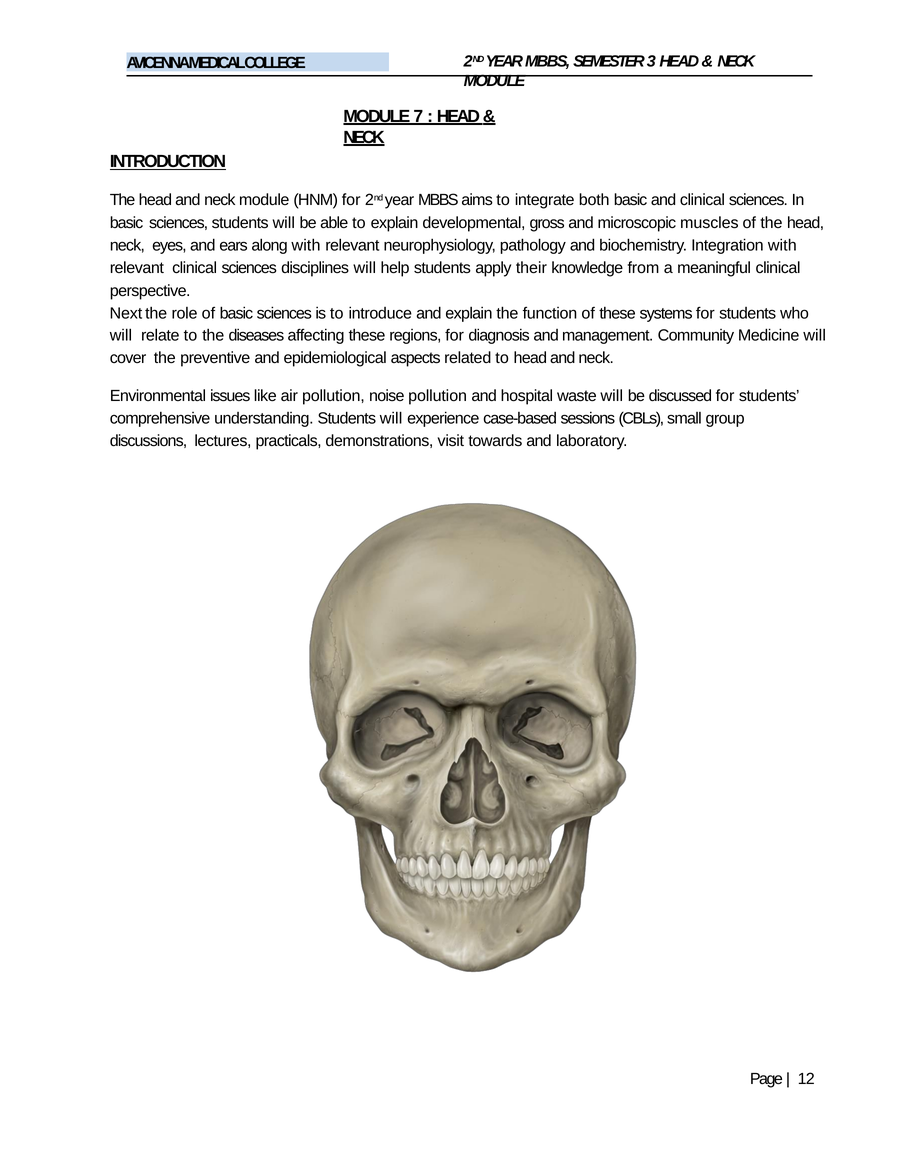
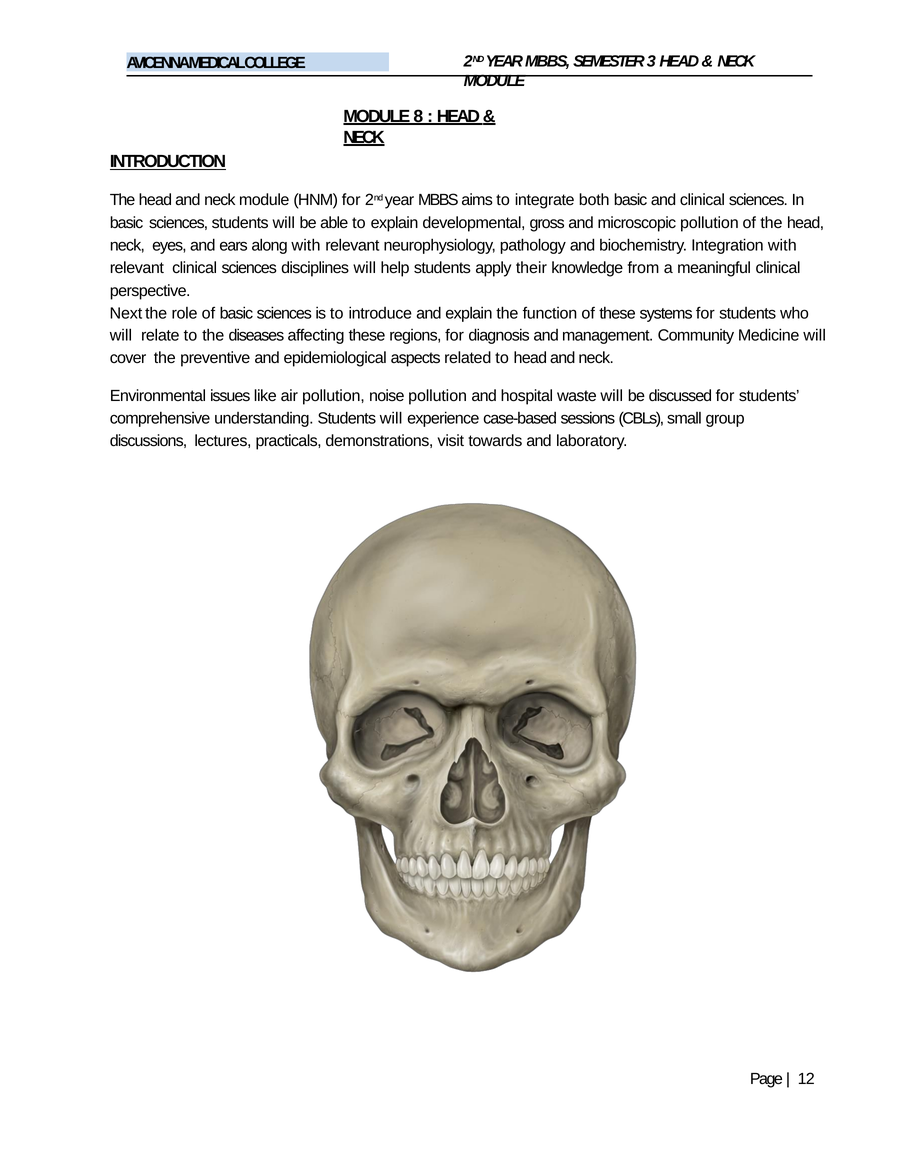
7: 7 -> 8
microscopic muscles: muscles -> pollution
